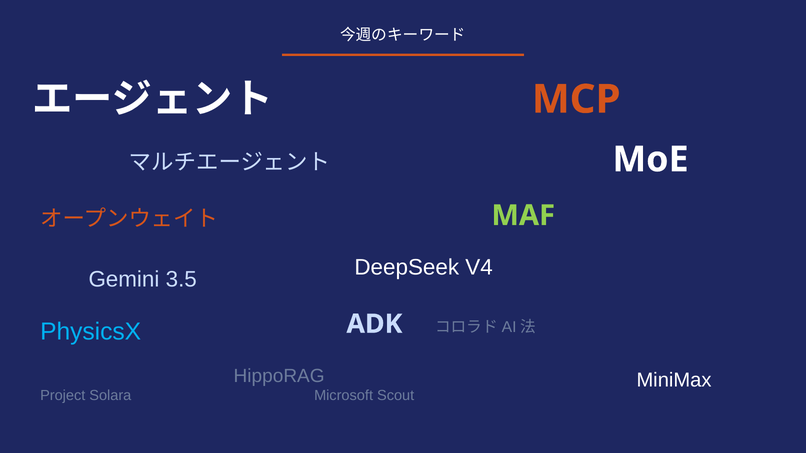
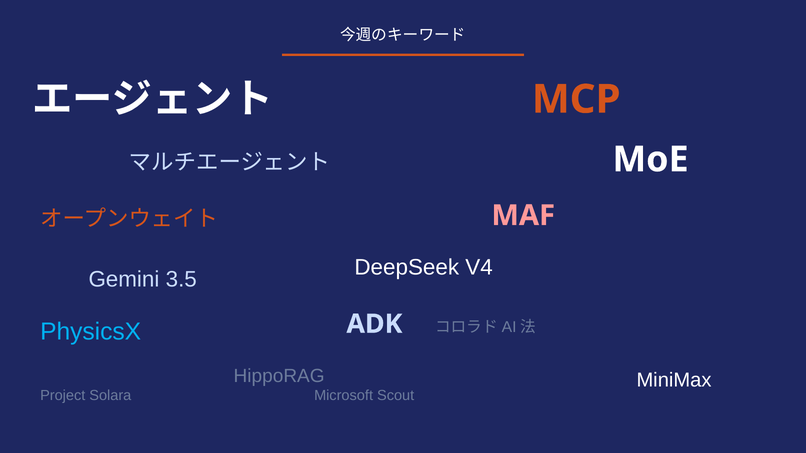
MAF colour: light green -> pink
